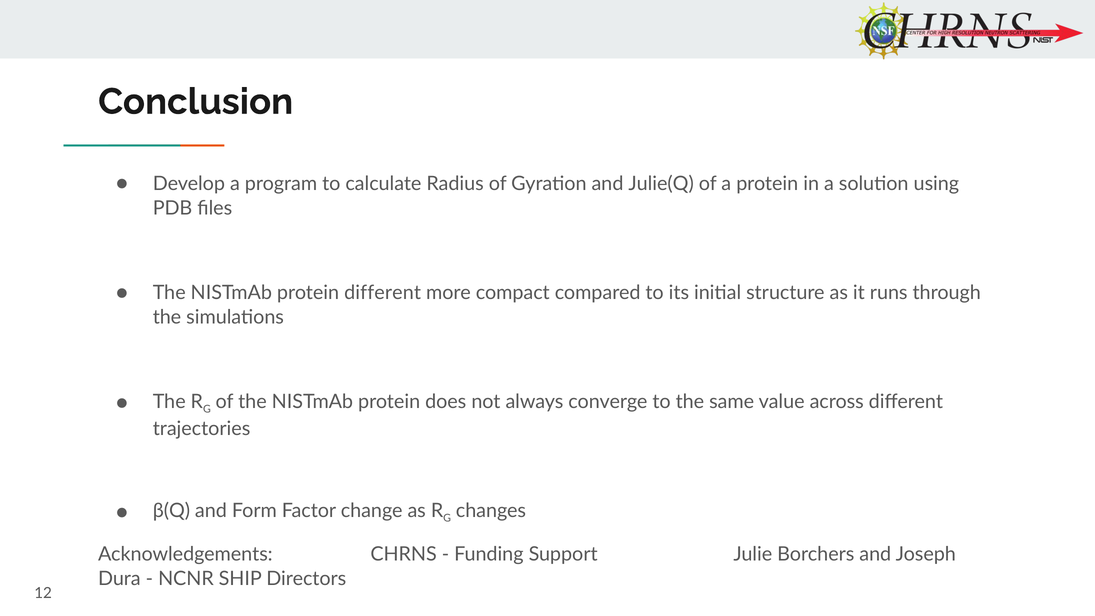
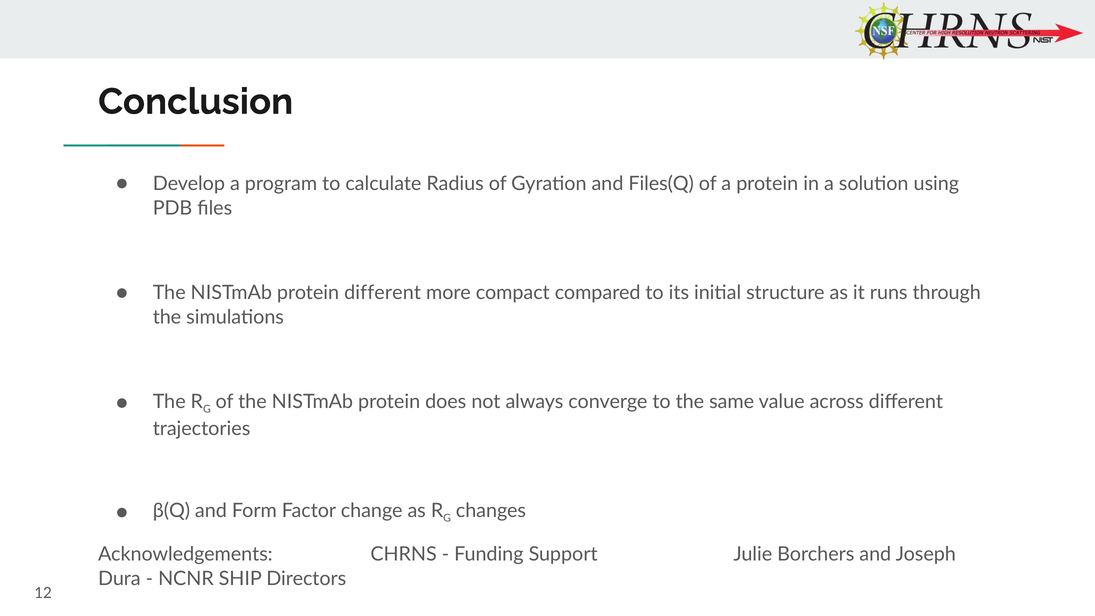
Julie(Q: Julie(Q -> Files(Q
